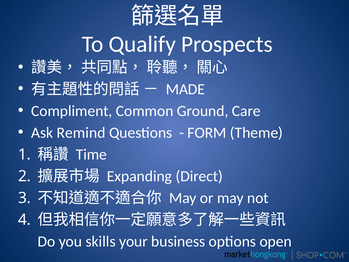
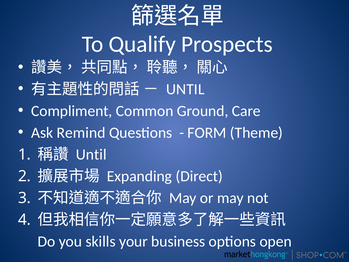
MADE at (185, 89): MADE -> UNTIL
Time at (91, 154): Time -> Until
